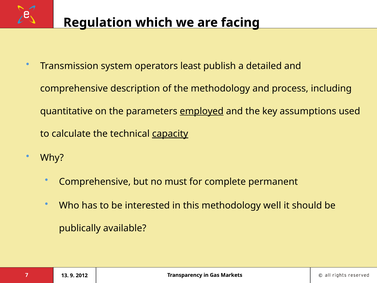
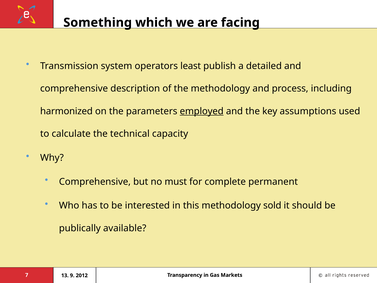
Regulation: Regulation -> Something
quantitative: quantitative -> harmonized
capacity underline: present -> none
well: well -> sold
